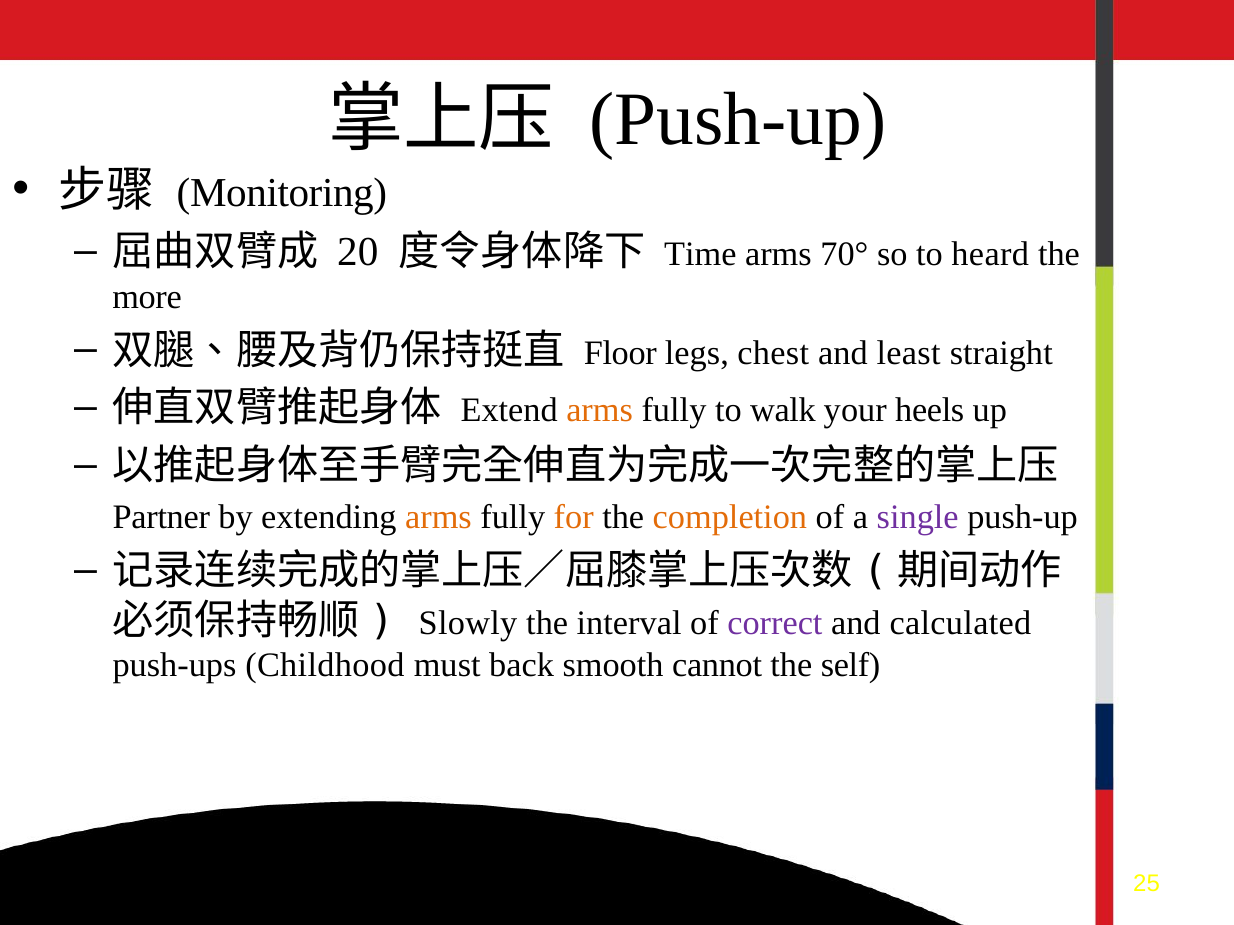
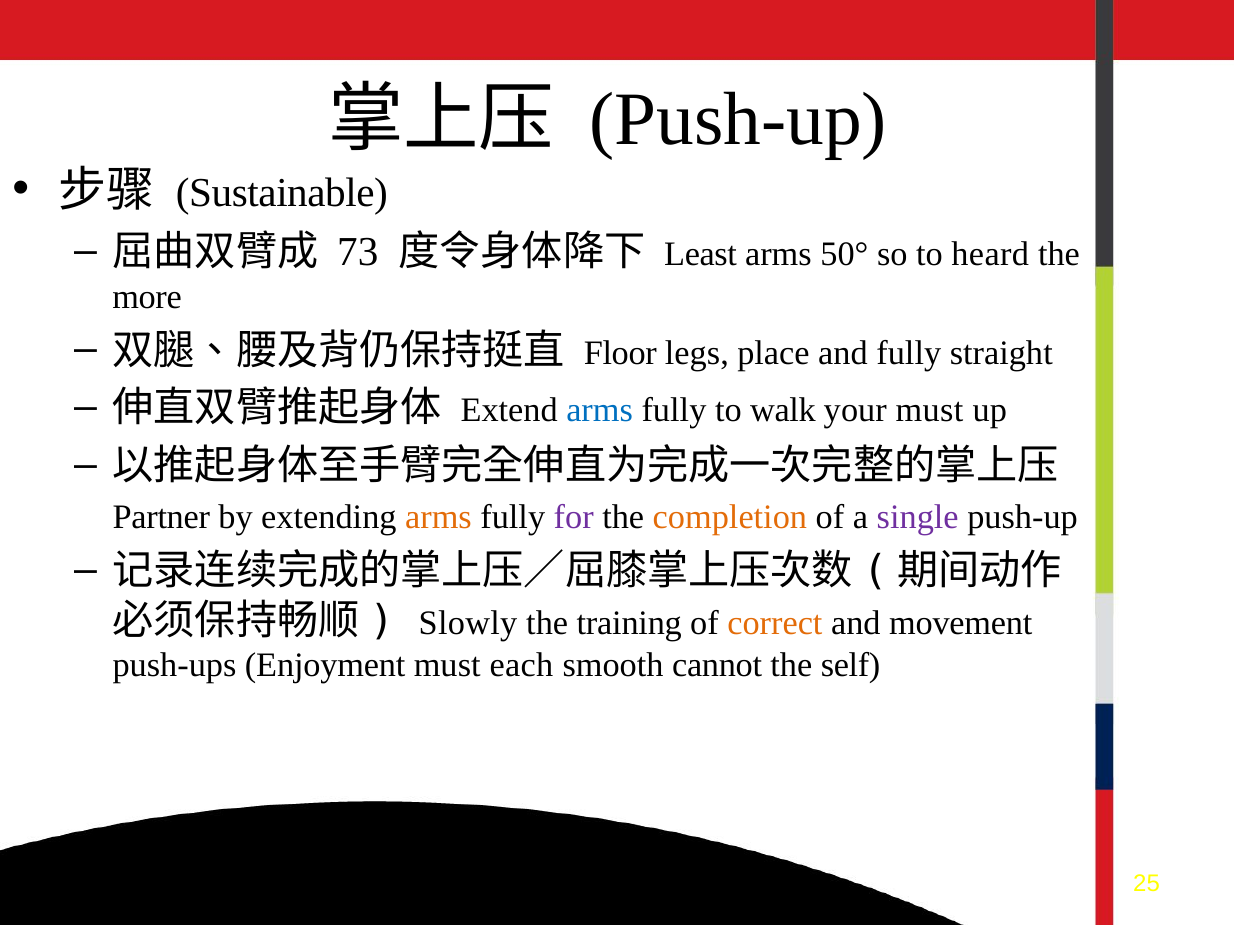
Monitoring: Monitoring -> Sustainable
20: 20 -> 73
Time: Time -> Least
70°: 70° -> 50°
chest: chest -> place
and least: least -> fully
arms at (600, 411) colour: orange -> blue
your heels: heels -> must
for colour: orange -> purple
interval: interval -> training
correct colour: purple -> orange
calculated: calculated -> movement
Childhood: Childhood -> Enjoyment
back: back -> each
